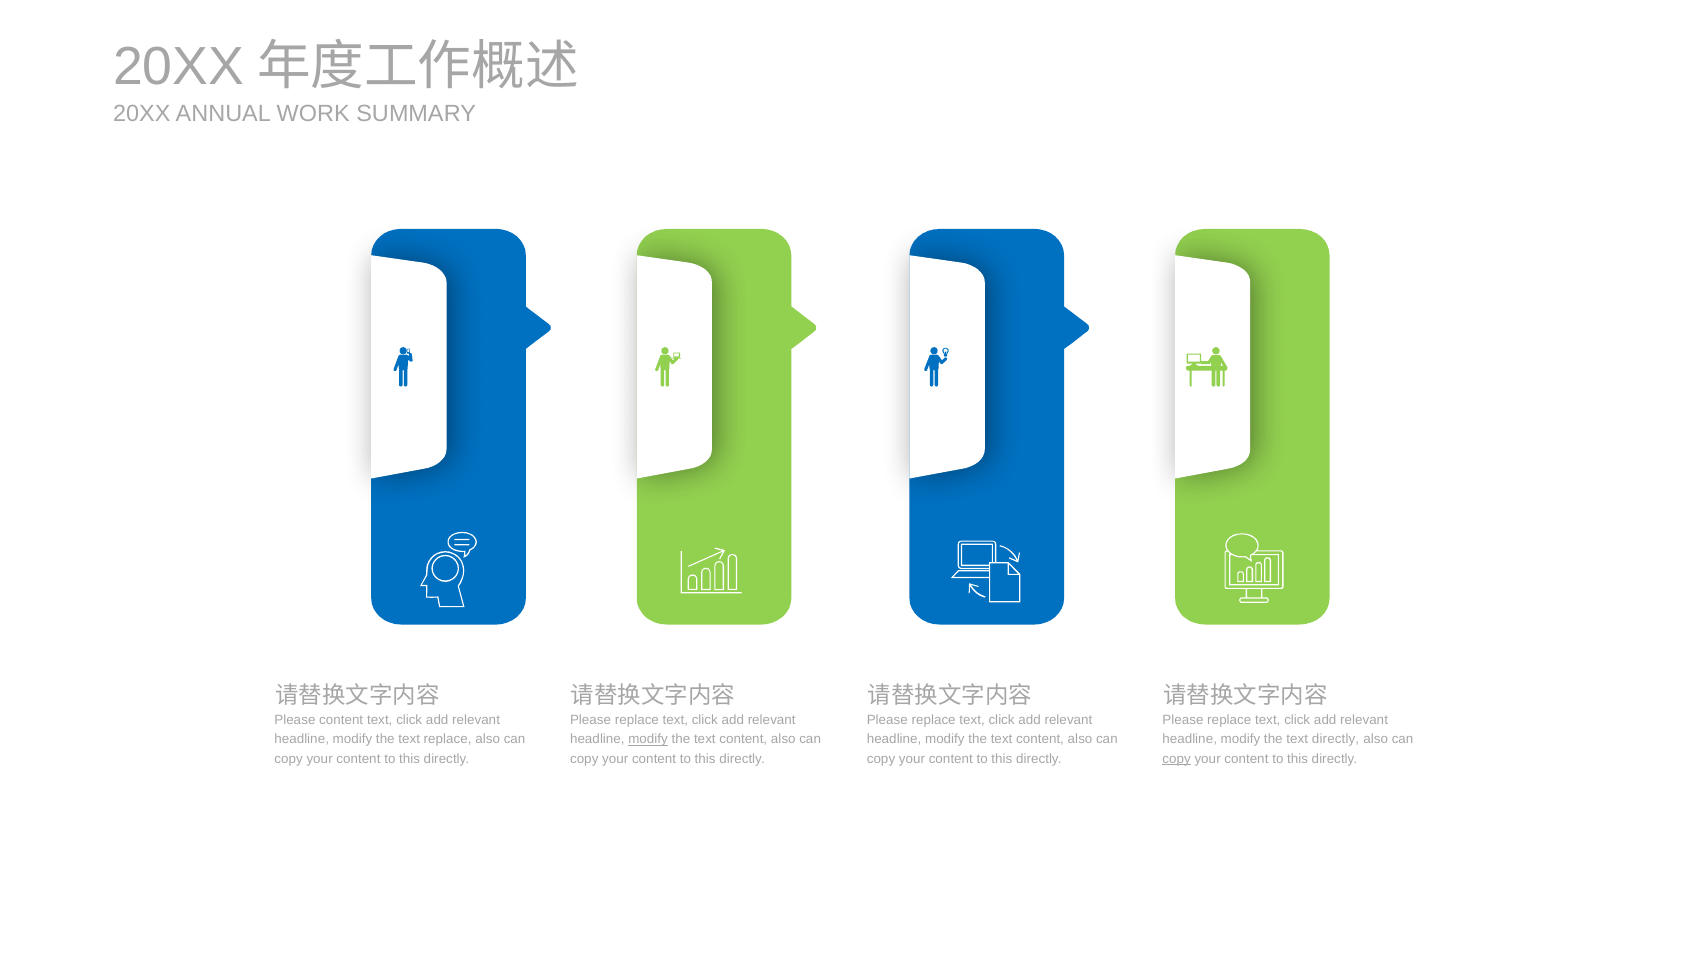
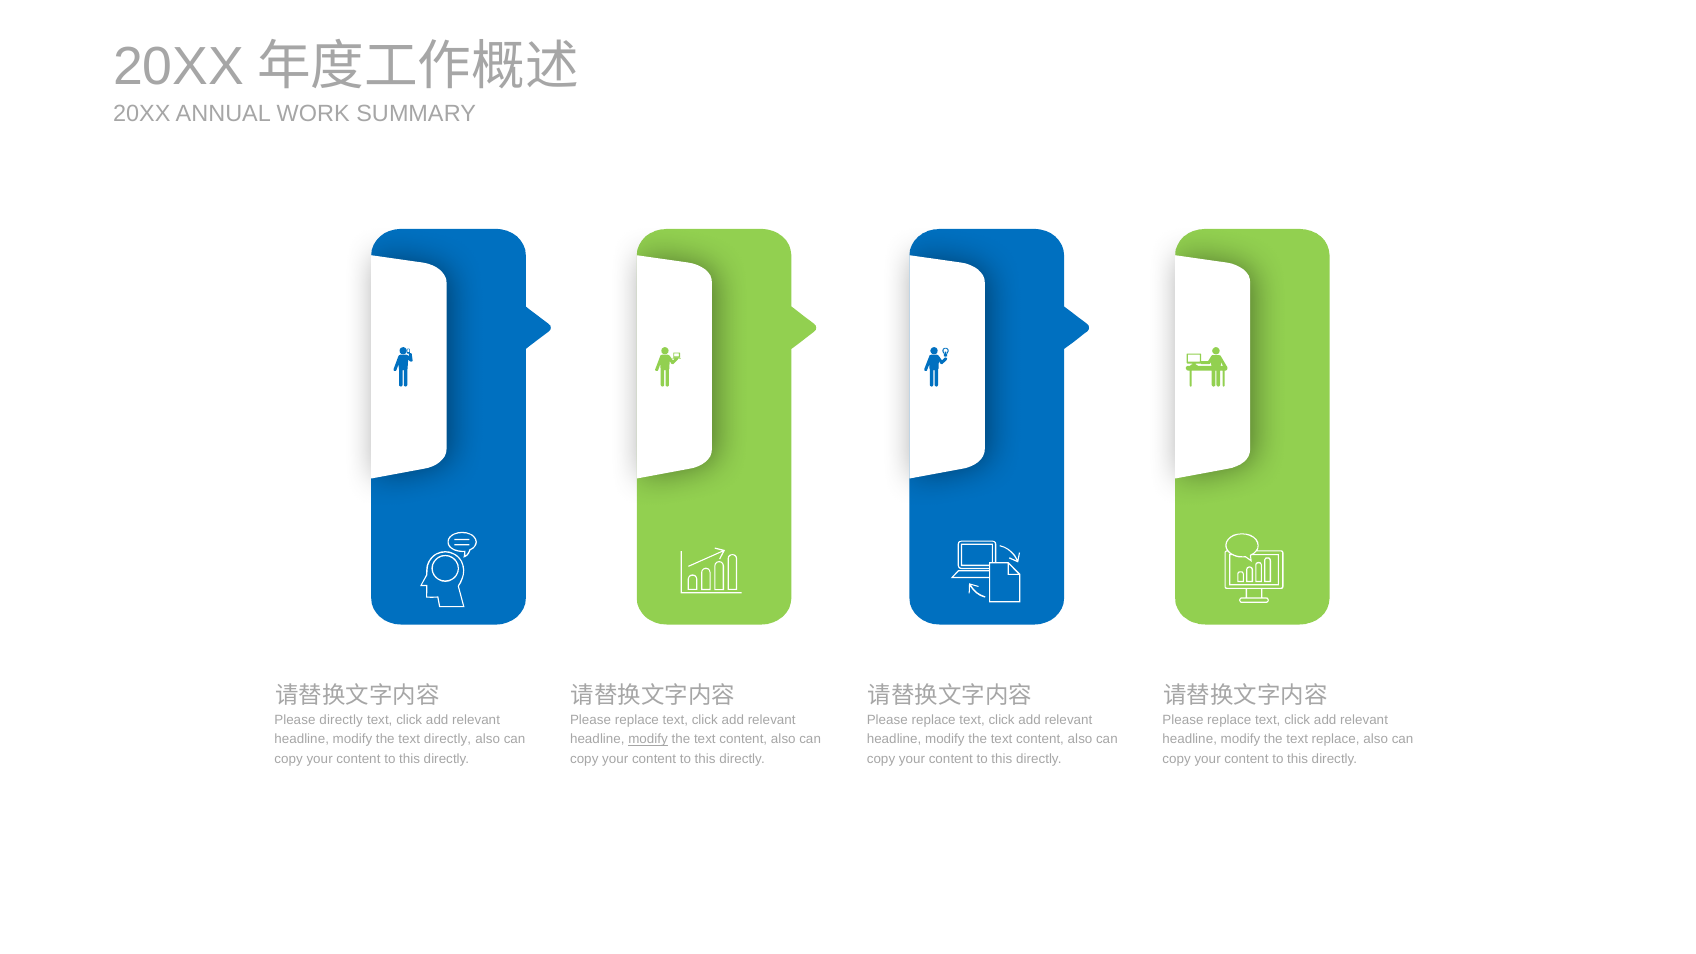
Please content: content -> directly
text replace: replace -> directly
text directly: directly -> replace
copy at (1177, 759) underline: present -> none
